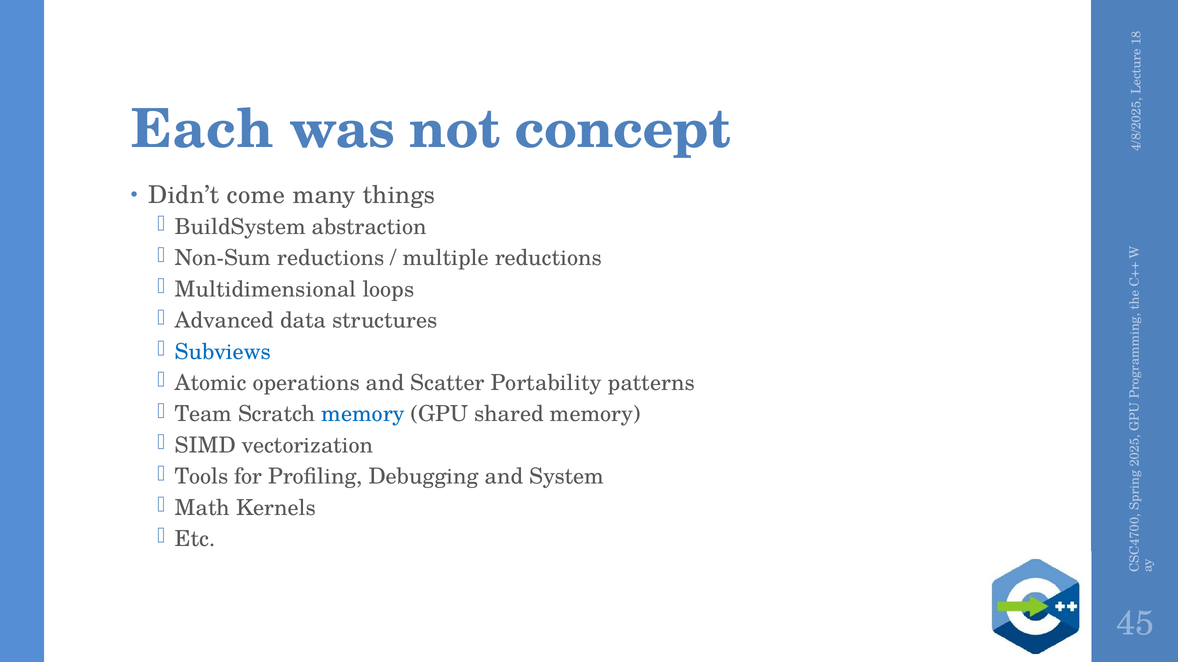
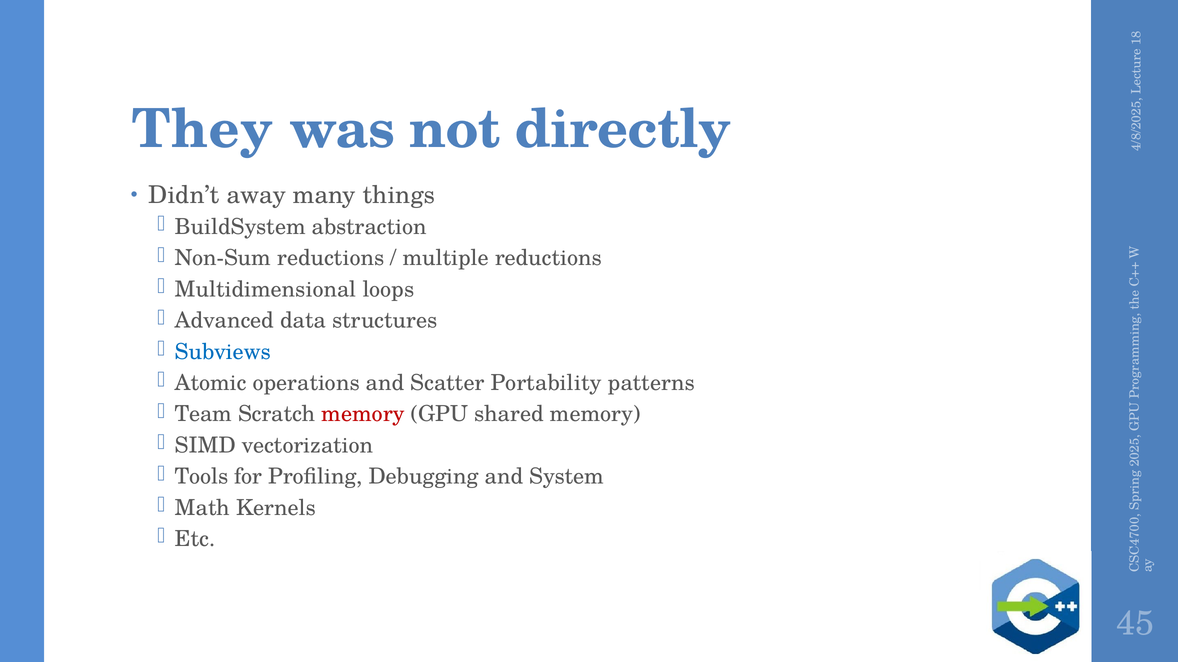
Each: Each -> They
concept: concept -> directly
come: come -> away
memory at (363, 415) colour: blue -> red
